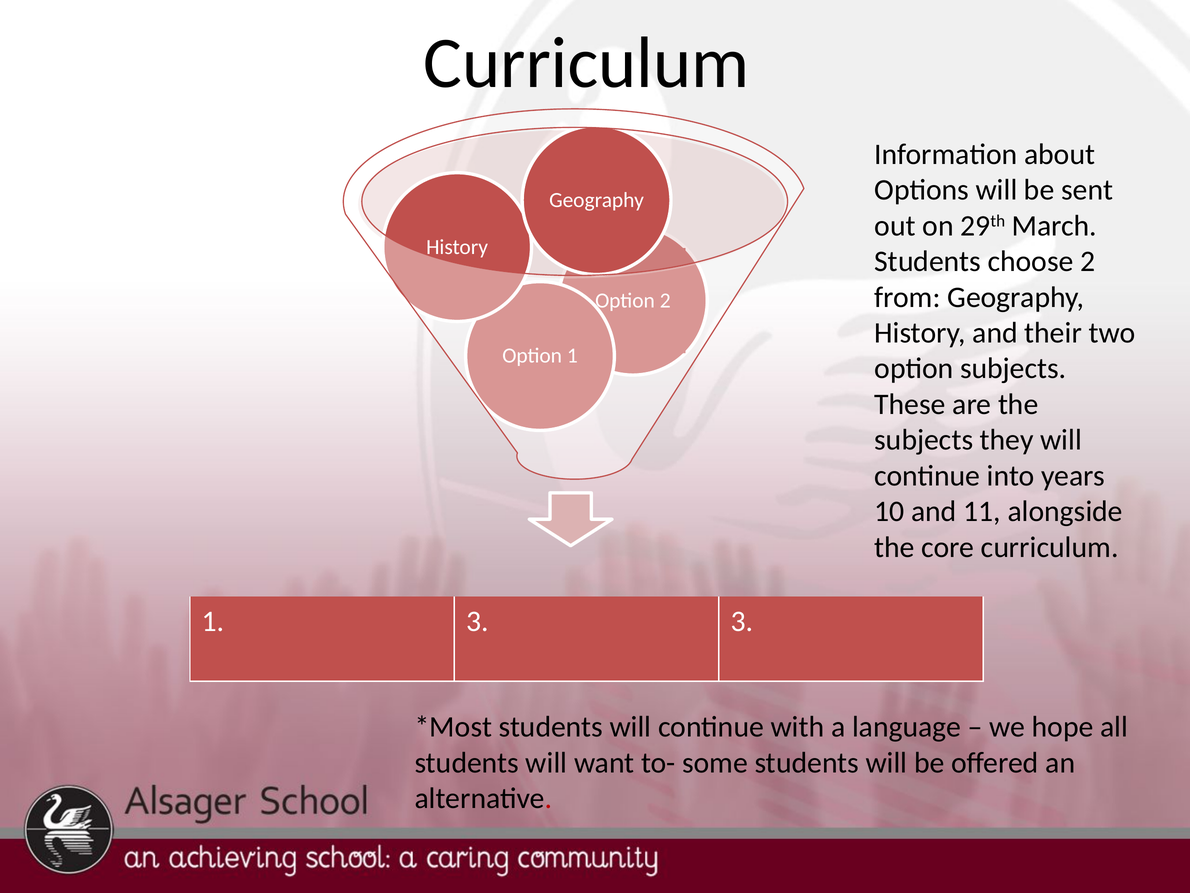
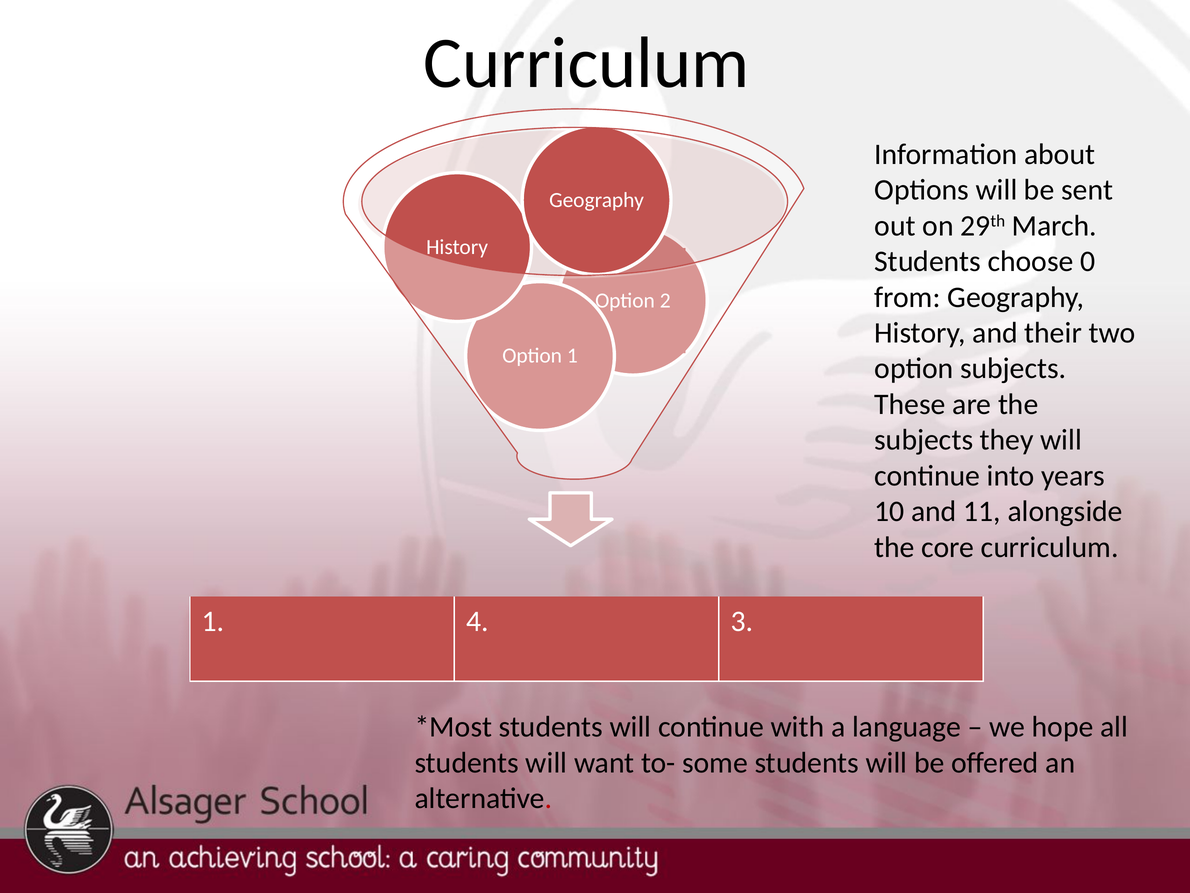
choose 2: 2 -> 0
1 3: 3 -> 4
